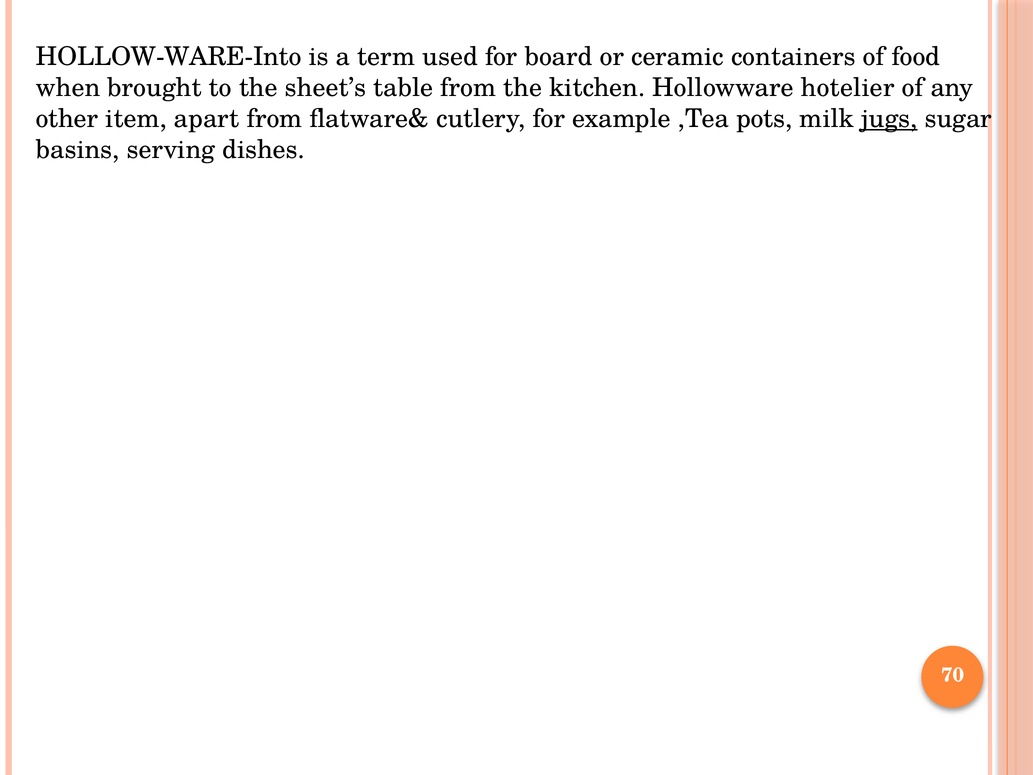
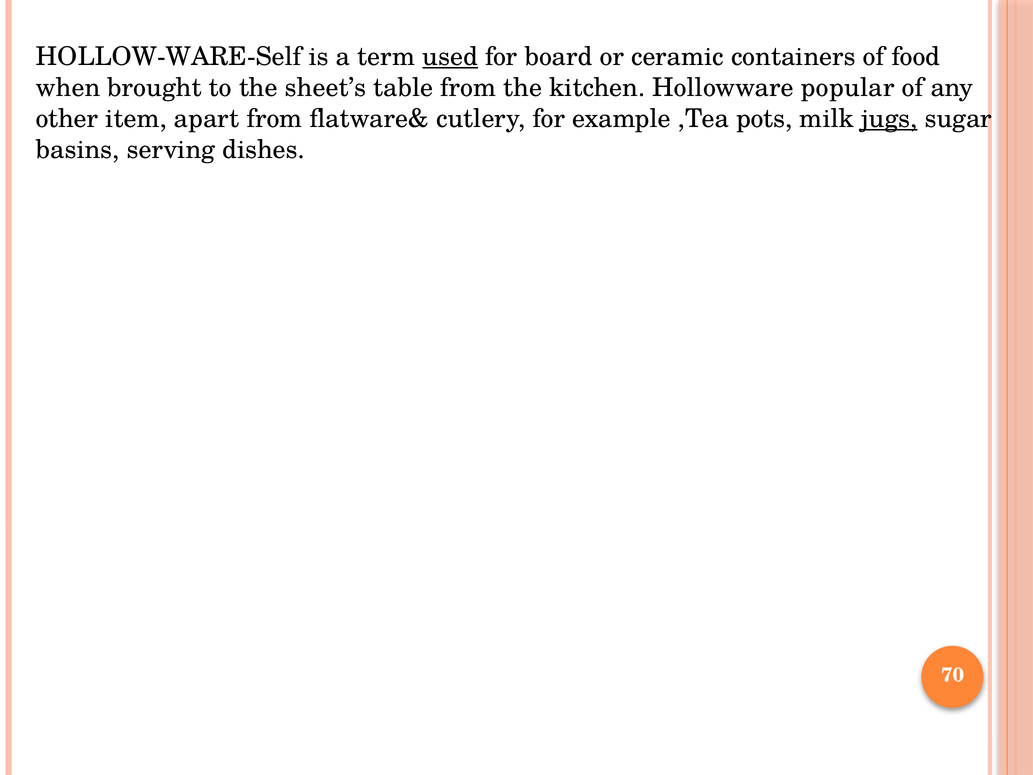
HOLLOW-WARE-Into: HOLLOW-WARE-Into -> HOLLOW-WARE-Self
used underline: none -> present
hotelier: hotelier -> popular
